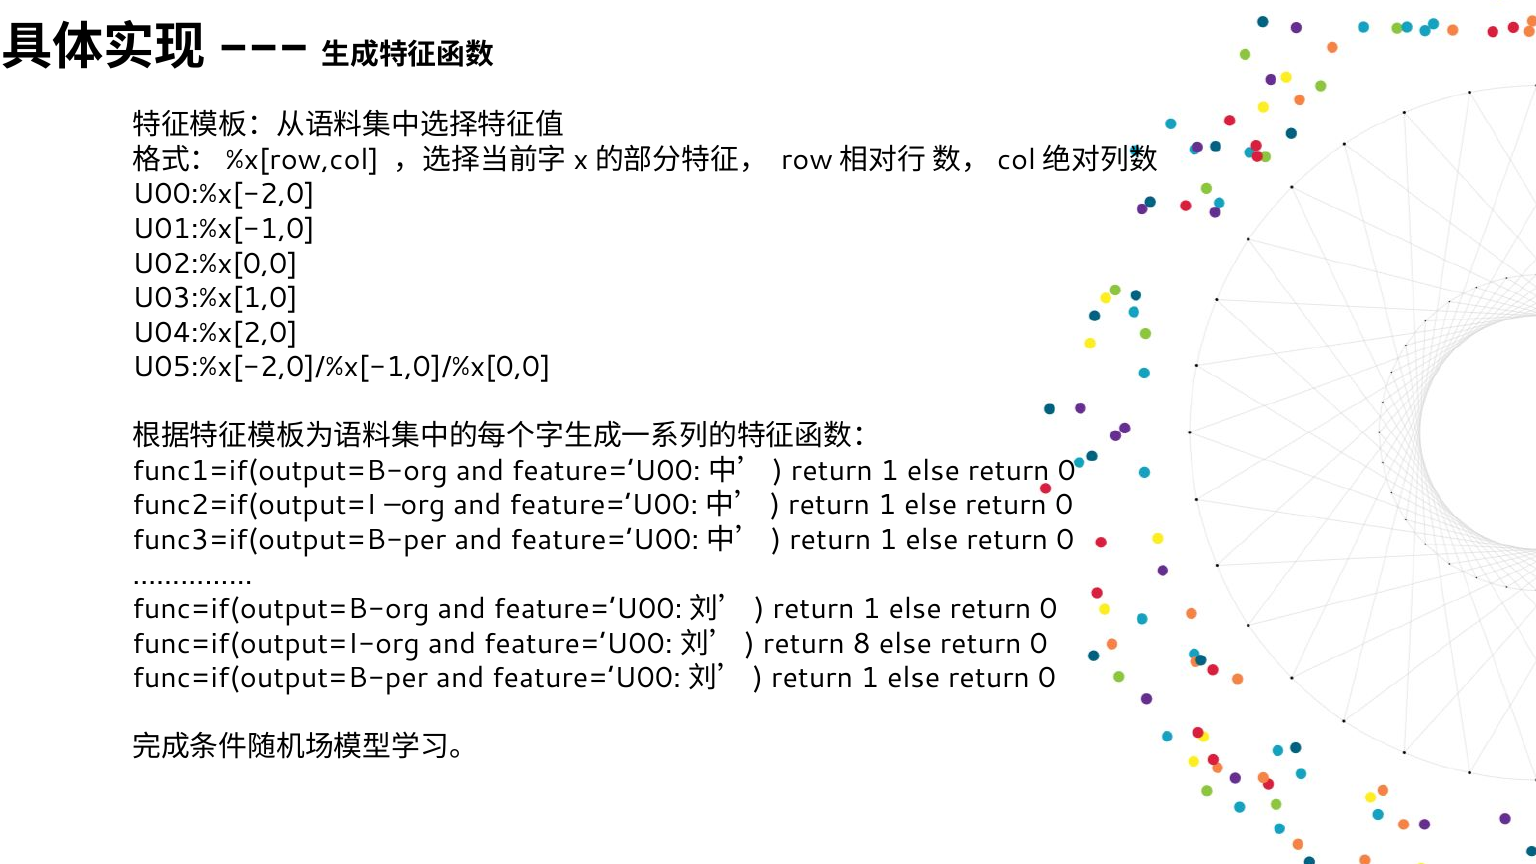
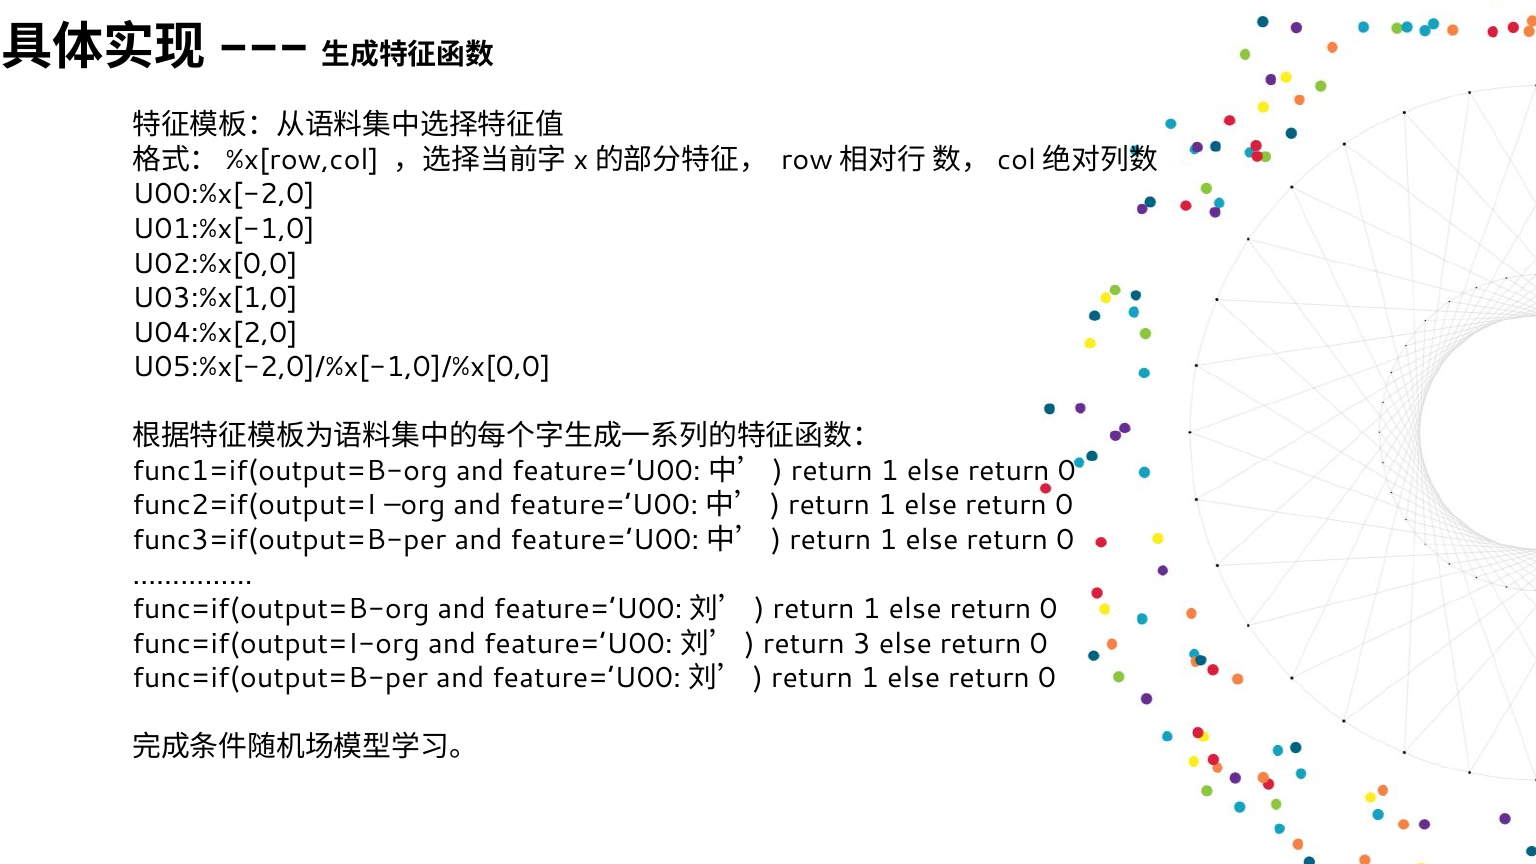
8: 8 -> 3
